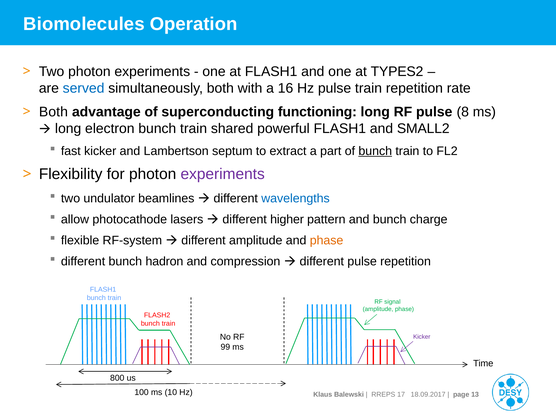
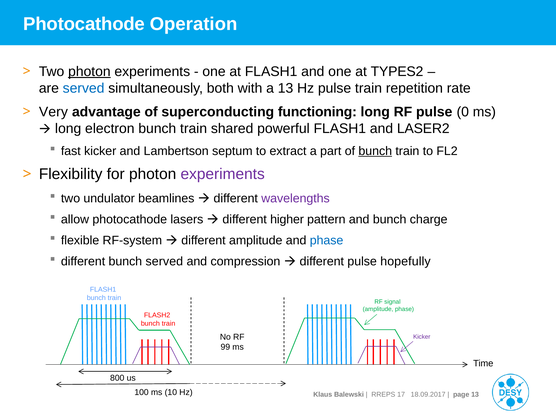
Biomolecules at (84, 24): Biomolecules -> Photocathode
photon at (89, 72) underline: none -> present
a 16: 16 -> 13
Both at (53, 112): Both -> Very
8: 8 -> 0
SMALL2: SMALL2 -> LASER2
wavelengths colour: blue -> purple
phase at (327, 240) colour: orange -> blue
bunch hadron: hadron -> served
pulse repetition: repetition -> hopefully
